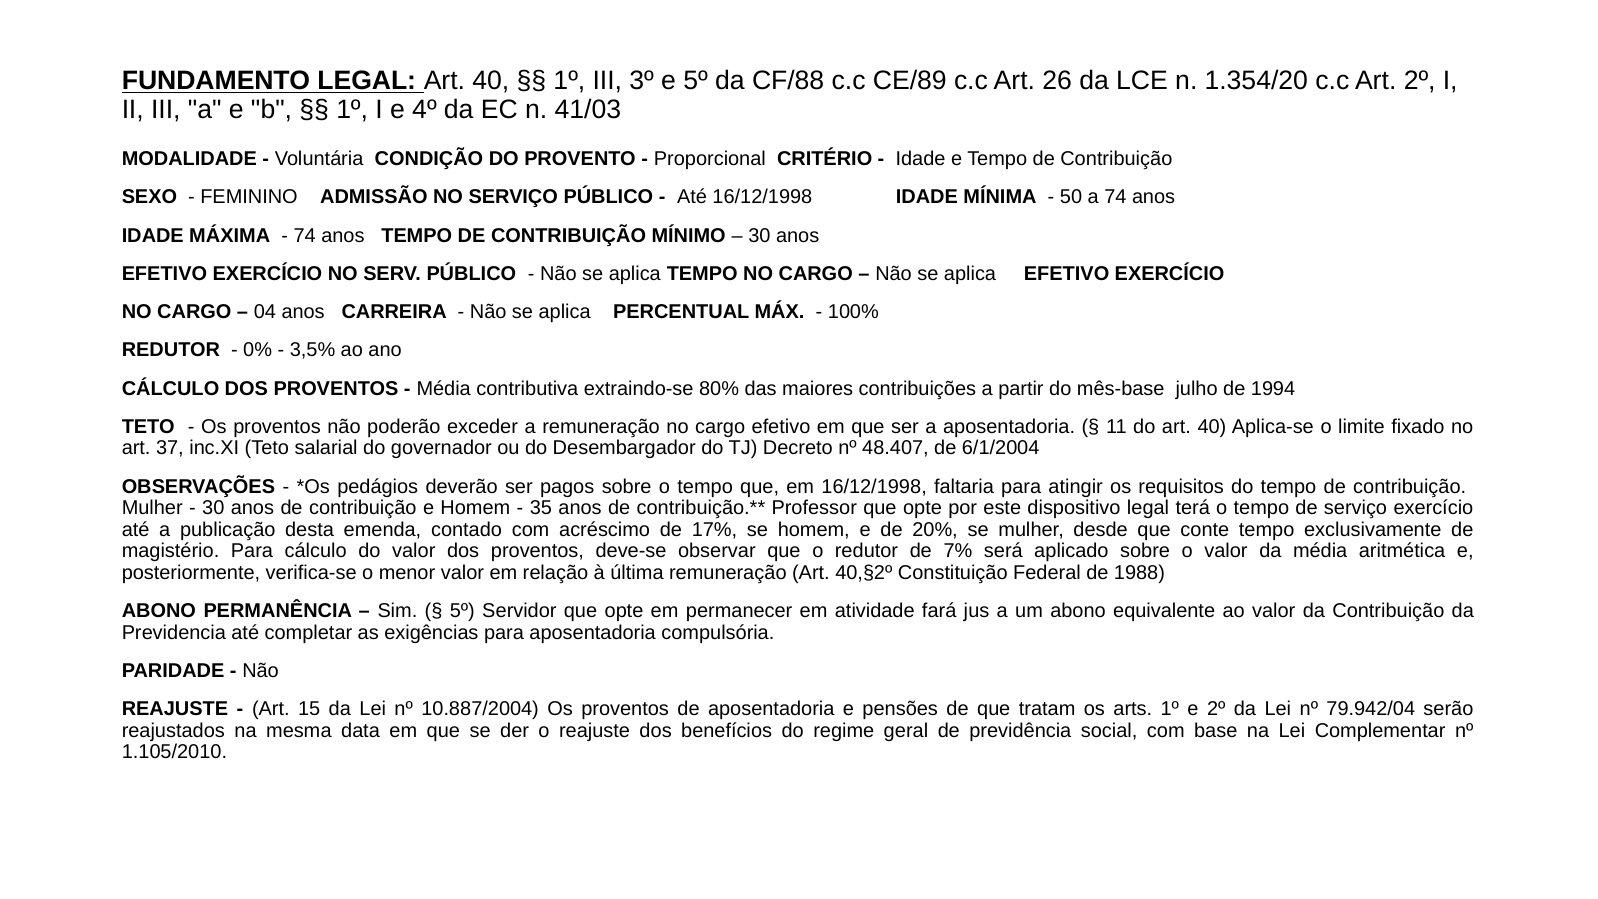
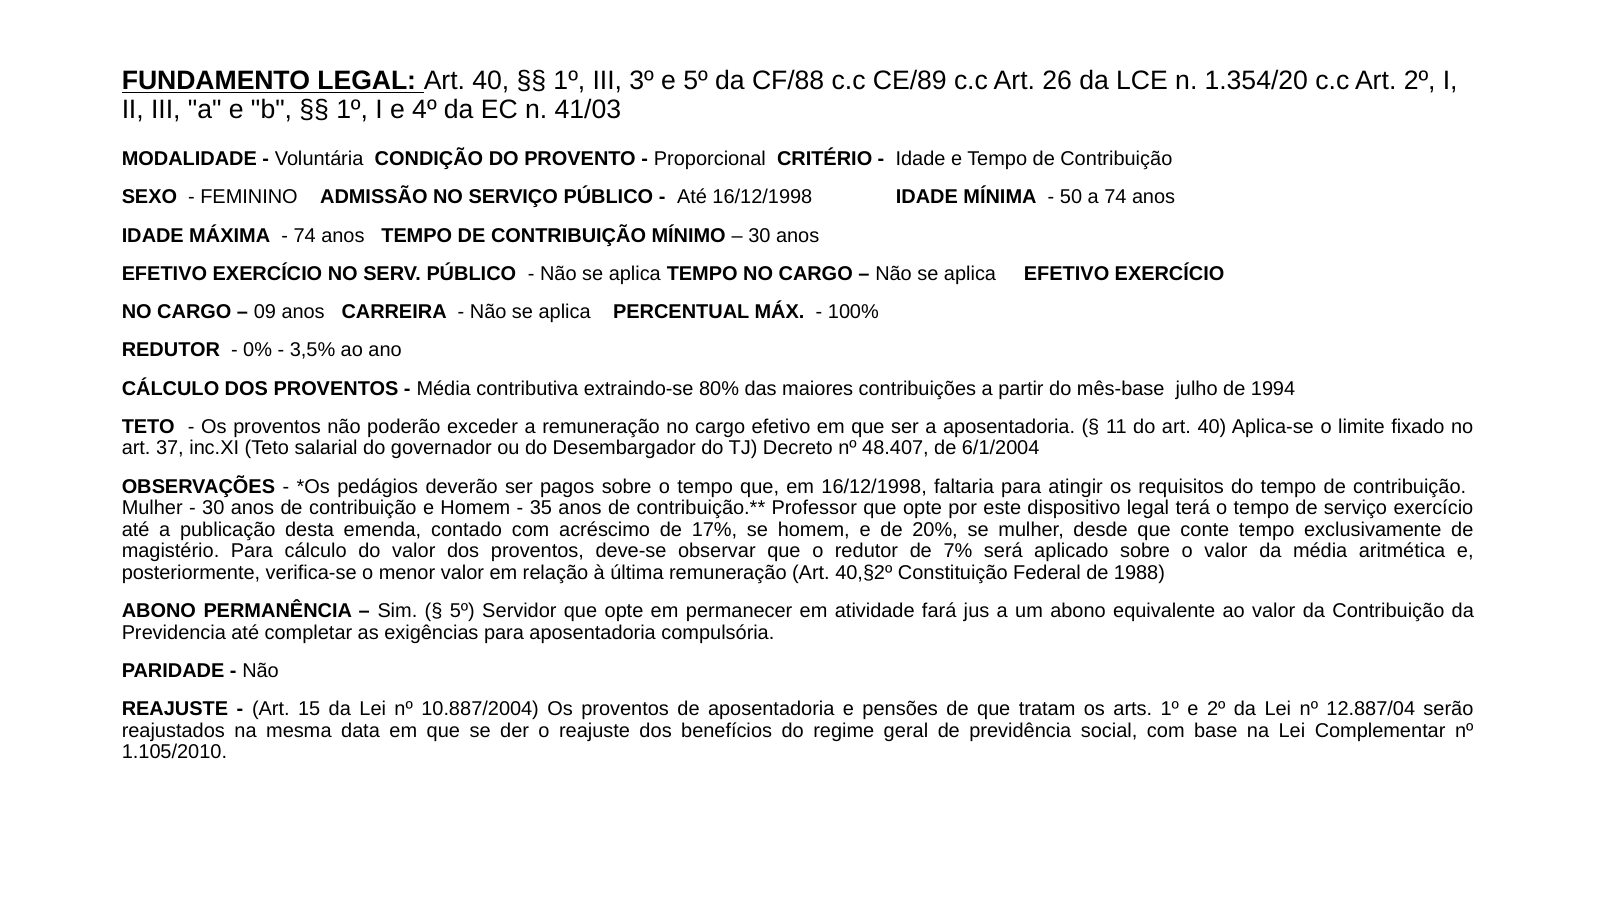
04: 04 -> 09
79.942/04: 79.942/04 -> 12.887/04
